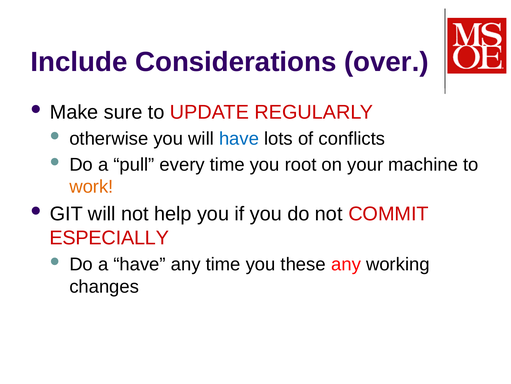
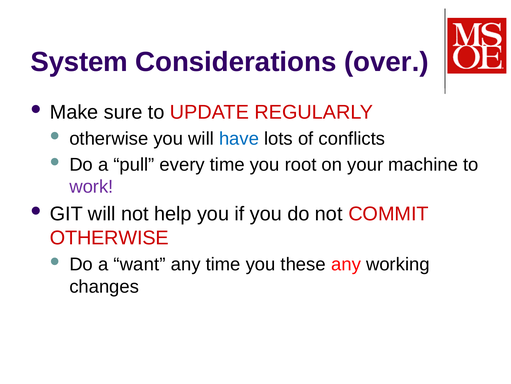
Include: Include -> System
work colour: orange -> purple
ESPECIALLY at (109, 237): ESPECIALLY -> OTHERWISE
a have: have -> want
